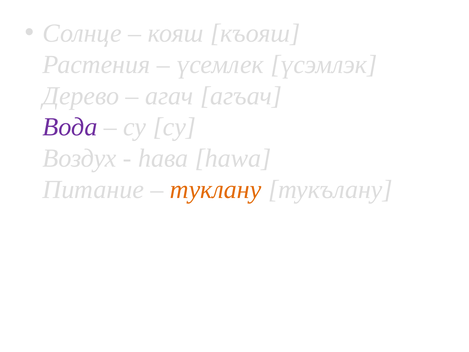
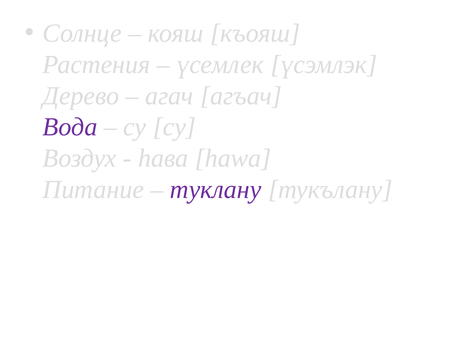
туклану colour: orange -> purple
